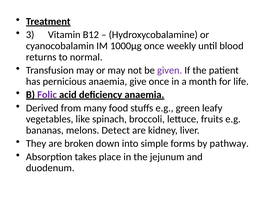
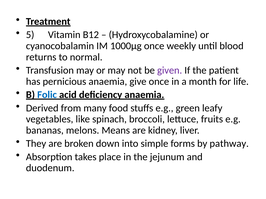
3: 3 -> 5
Folic colour: purple -> blue
Detect: Detect -> Means
